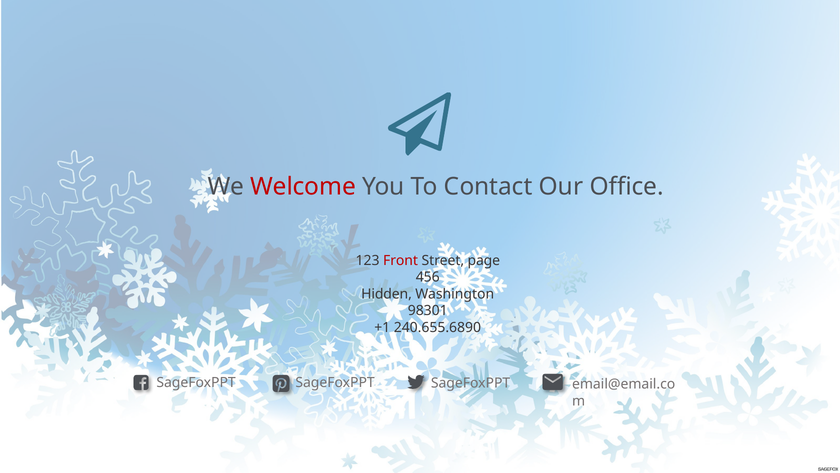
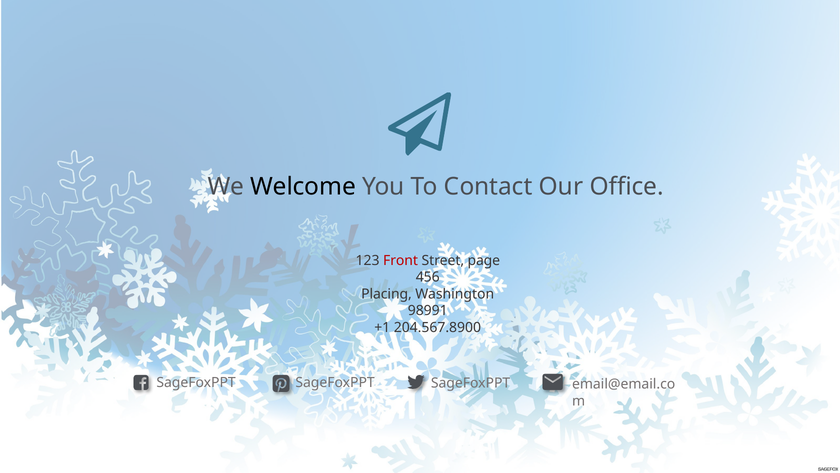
Welcome colour: red -> black
Hidden: Hidden -> Placing
98301: 98301 -> 98991
240.655.6890: 240.655.6890 -> 204.567.8900
